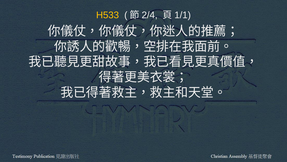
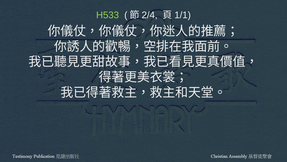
H533 colour: yellow -> light green
